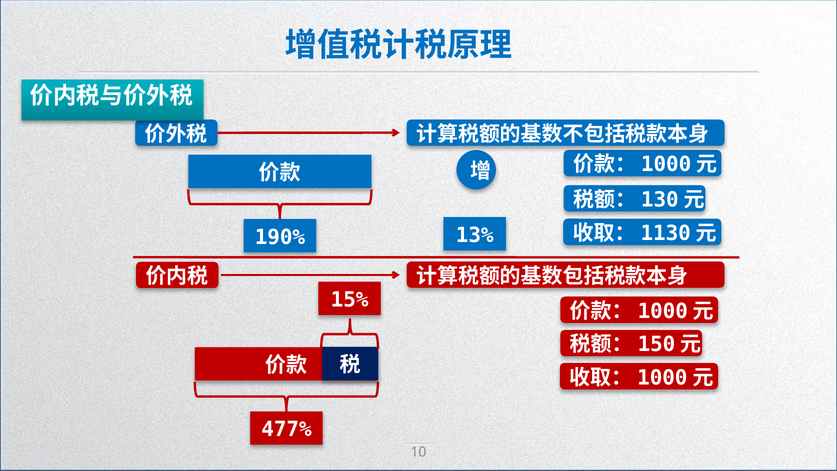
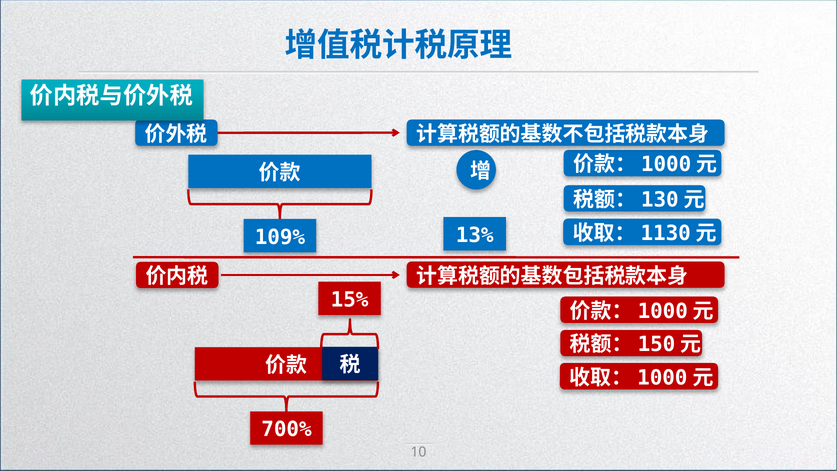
190%: 190% -> 109%
477%: 477% -> 700%
